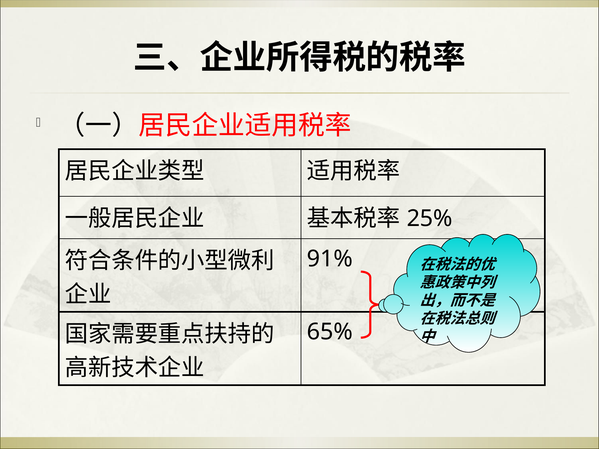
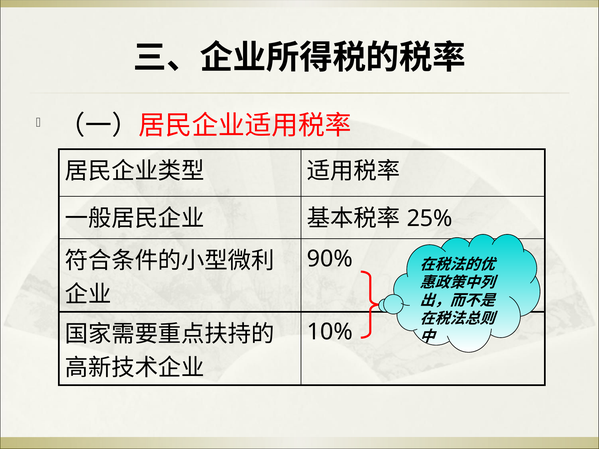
91%: 91% -> 90%
65%: 65% -> 10%
